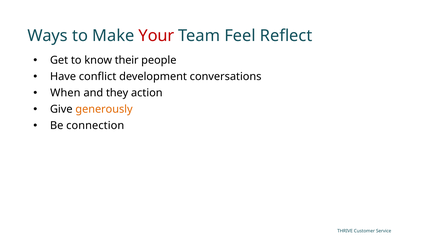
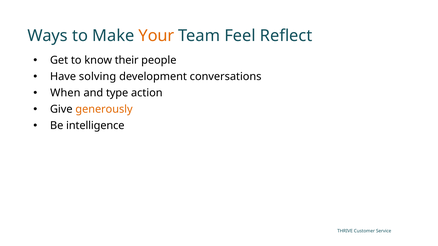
Your colour: red -> orange
conflict: conflict -> solving
they: they -> type
connection: connection -> intelligence
